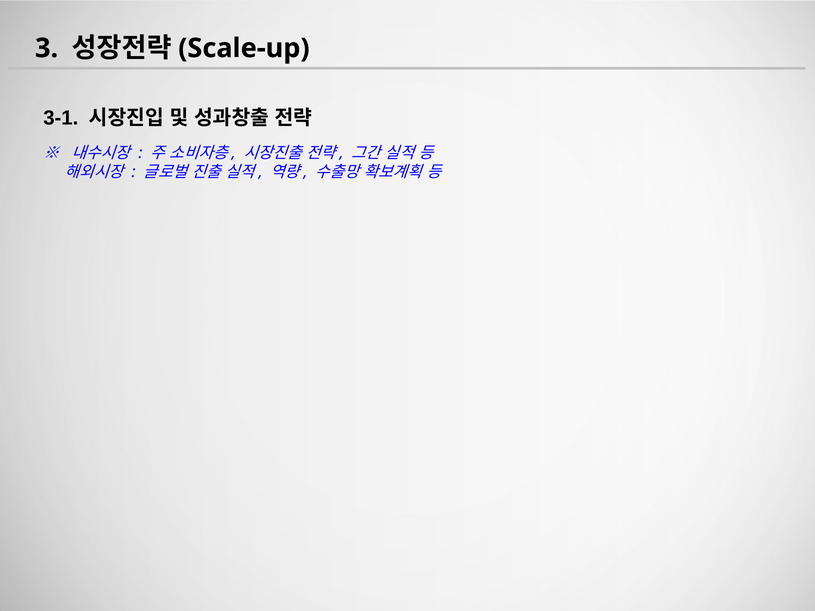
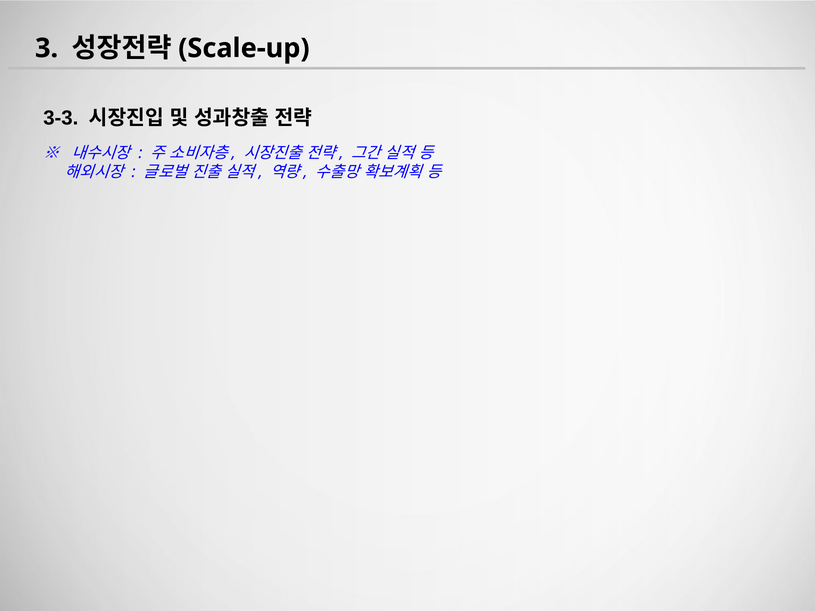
3-1: 3-1 -> 3-3
